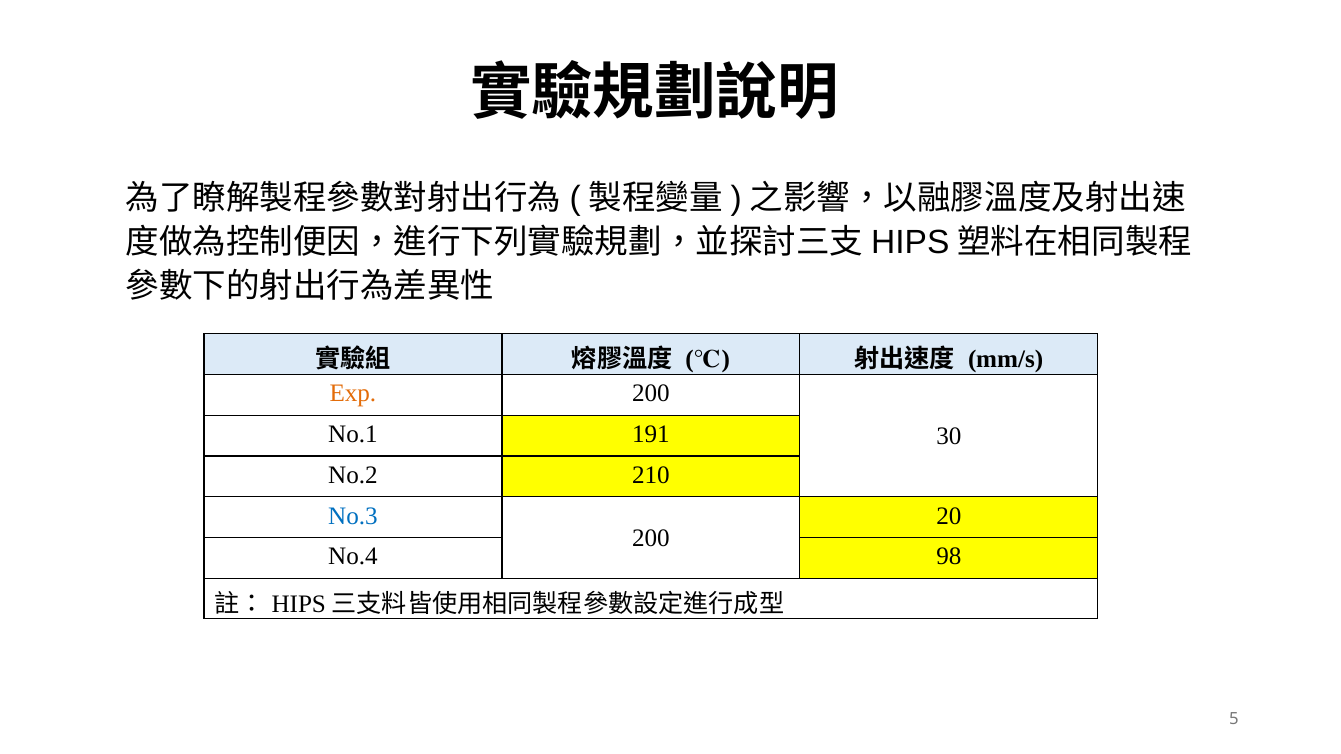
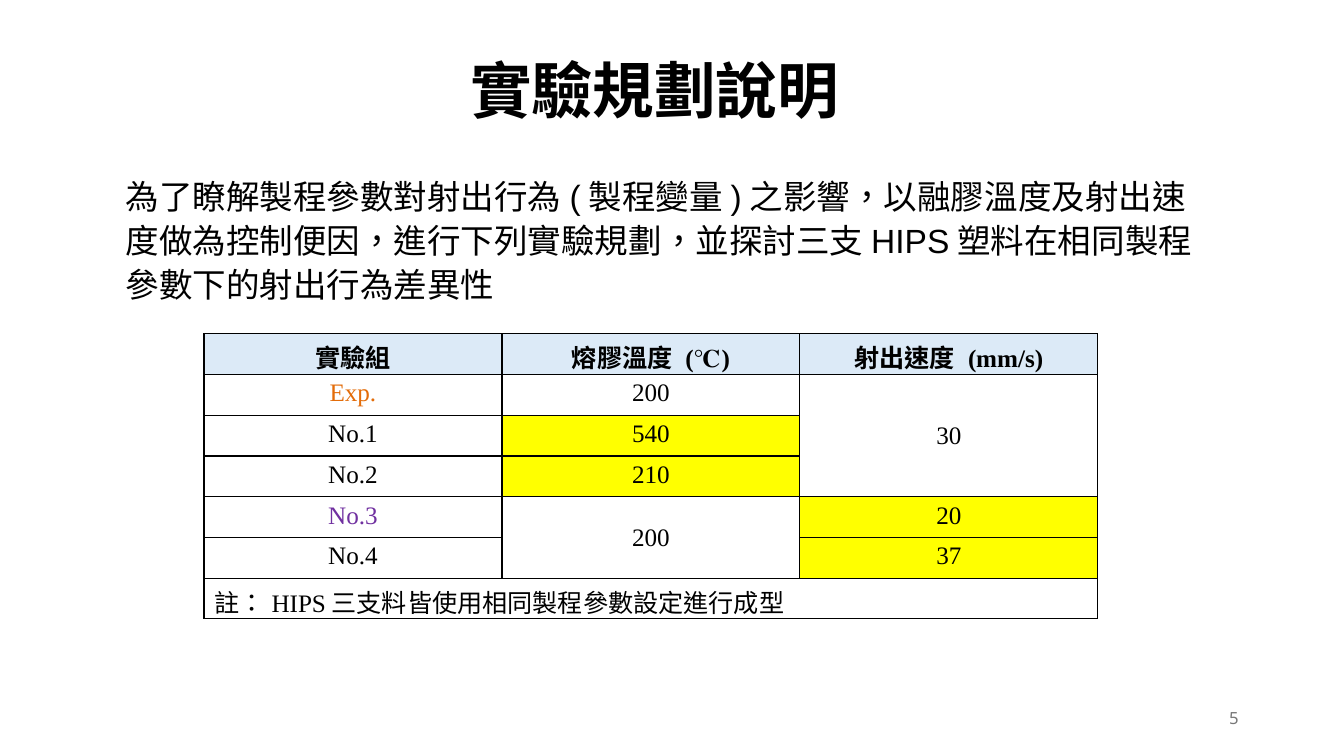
191: 191 -> 540
No.3 colour: blue -> purple
98: 98 -> 37
